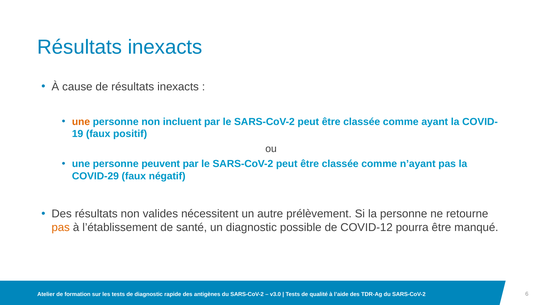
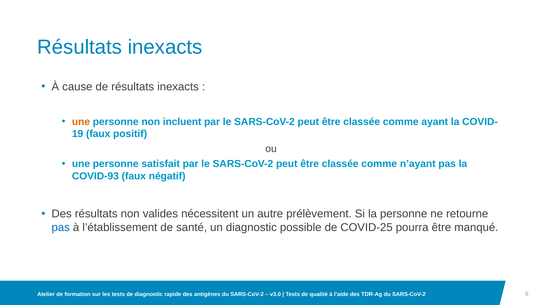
peuvent: peuvent -> satisfait
COVID-29: COVID-29 -> COVID-93
pas at (61, 228) colour: orange -> blue
COVID-12: COVID-12 -> COVID-25
